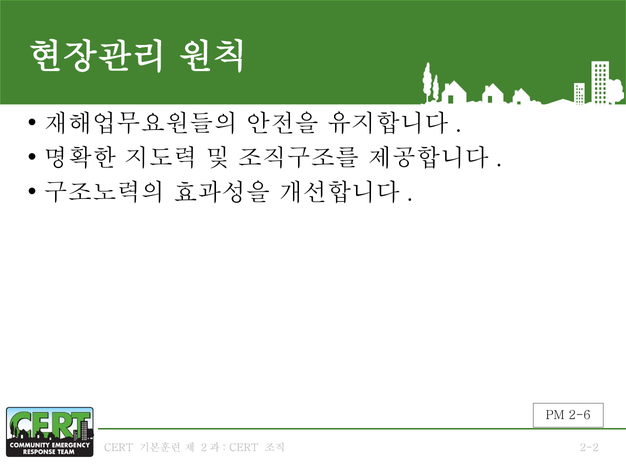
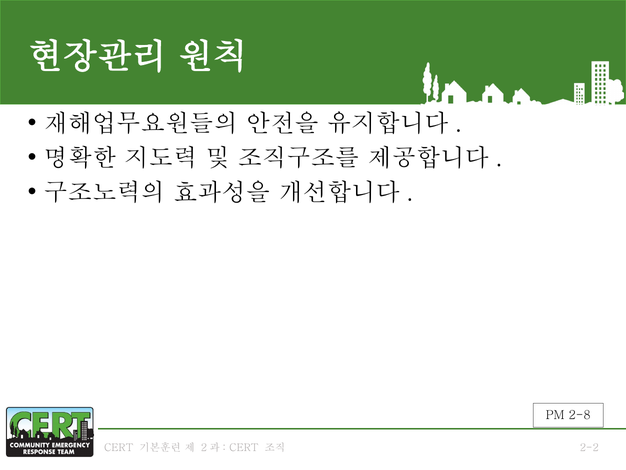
2-6: 2-6 -> 2-8
